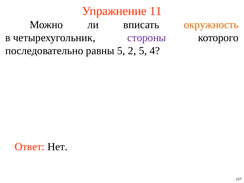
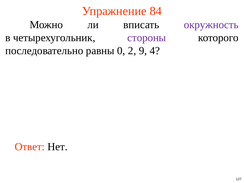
11: 11 -> 84
окружность colour: orange -> purple
равны 5: 5 -> 0
2 5: 5 -> 9
